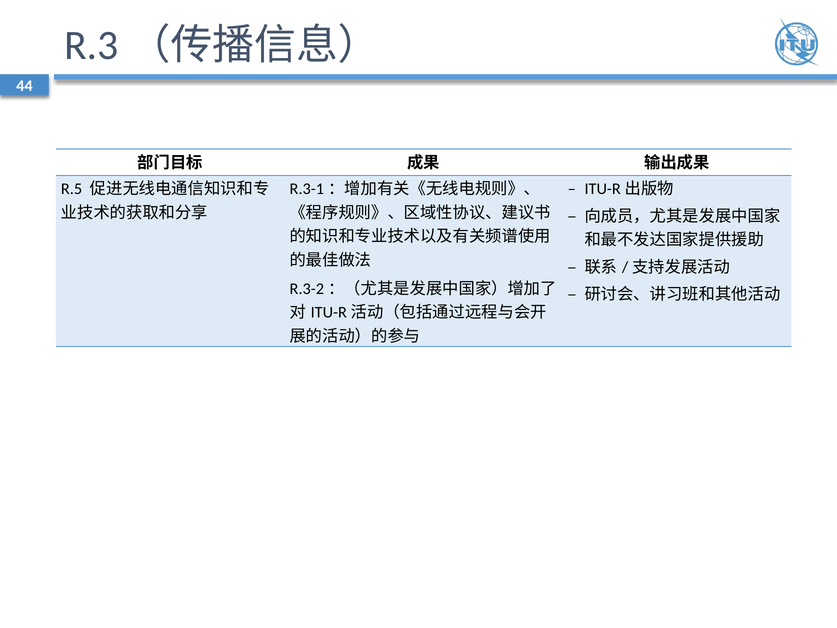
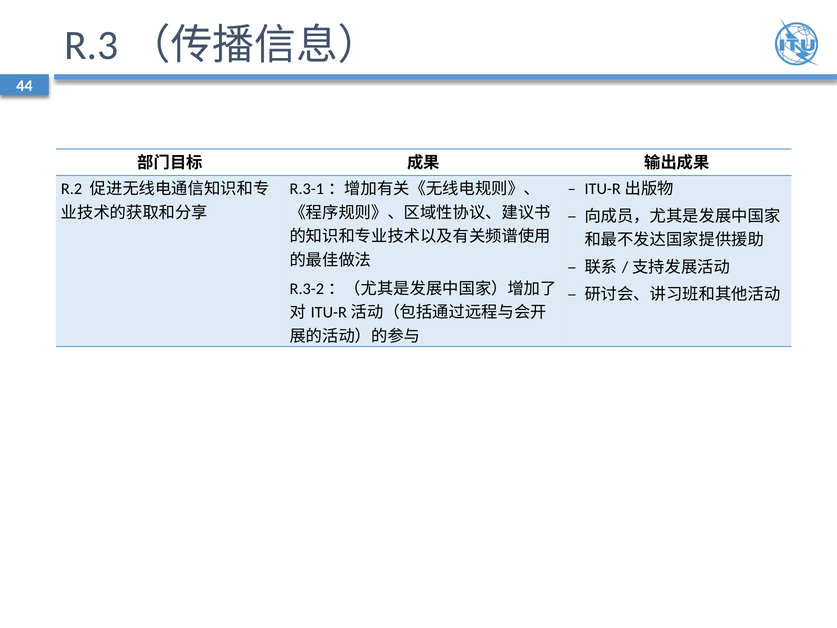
R.5: R.5 -> R.2
